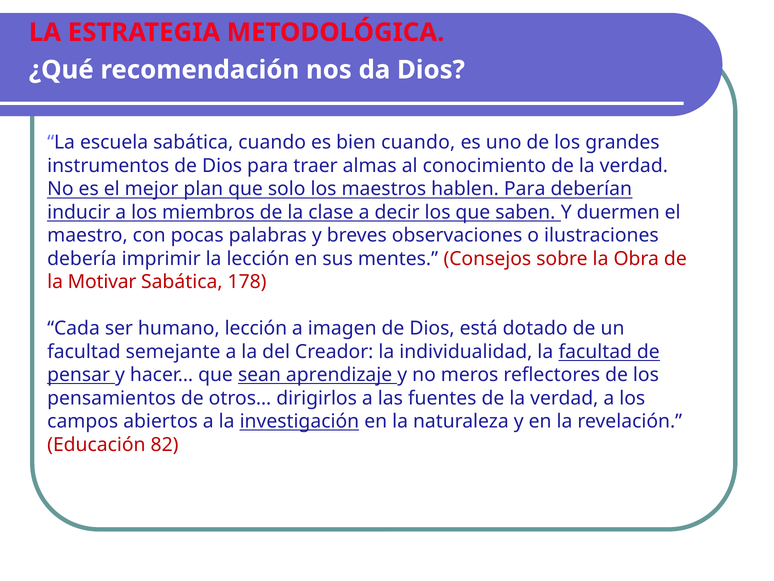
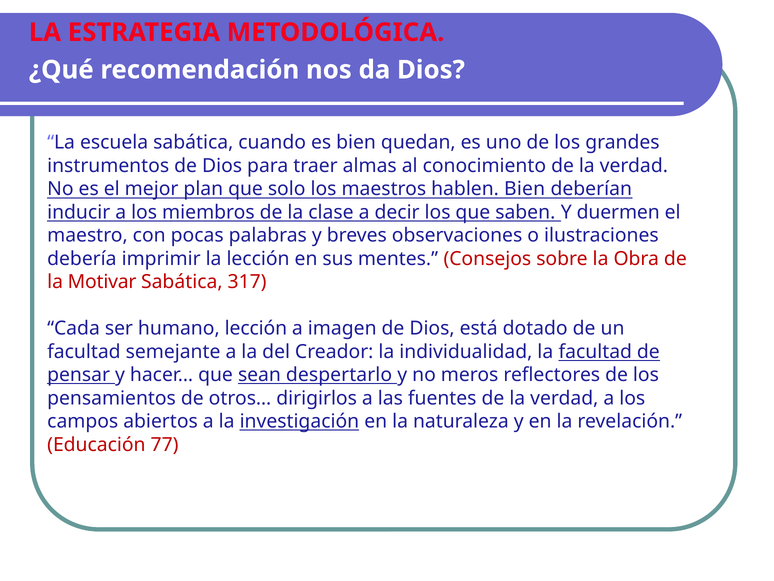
bien cuando: cuando -> quedan
hablen Para: Para -> Bien
178: 178 -> 317
aprendizaje: aprendizaje -> despertarlo
82: 82 -> 77
